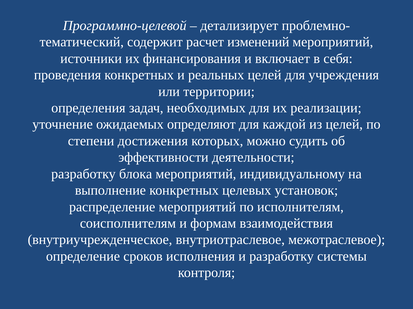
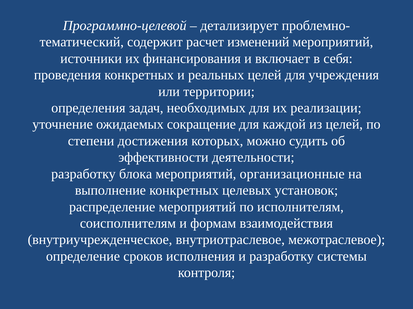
определяют: определяют -> сокращение
индивидуальному: индивидуальному -> организационные
